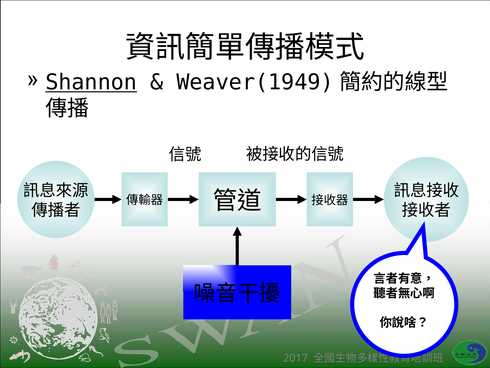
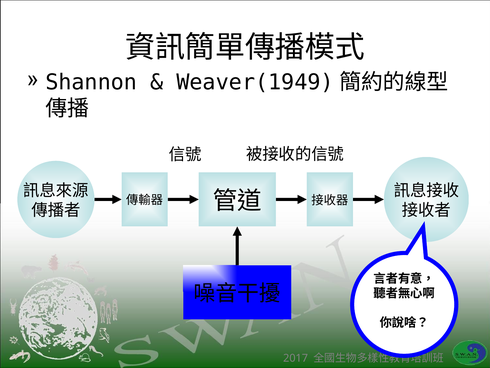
Shannon underline: present -> none
